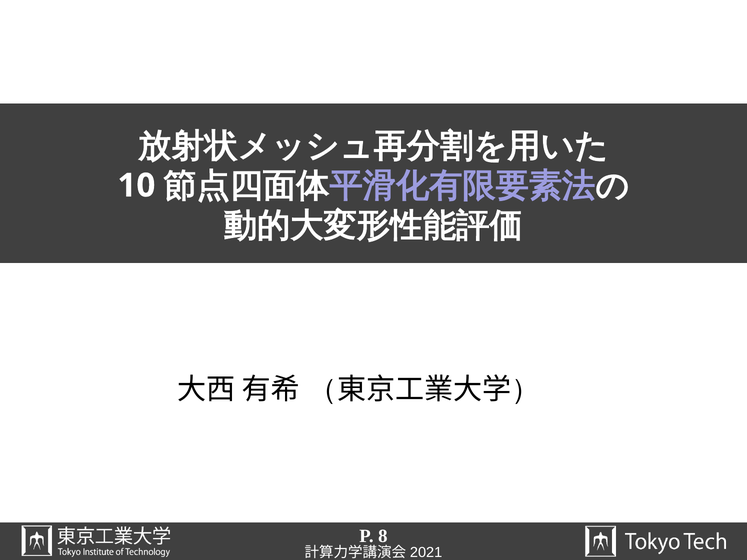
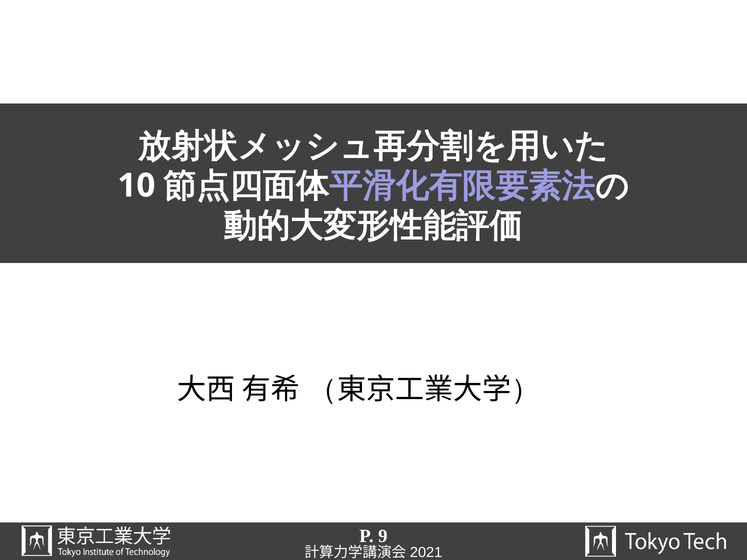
8: 8 -> 9
